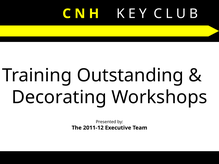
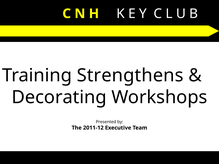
Outstanding: Outstanding -> Strengthens
